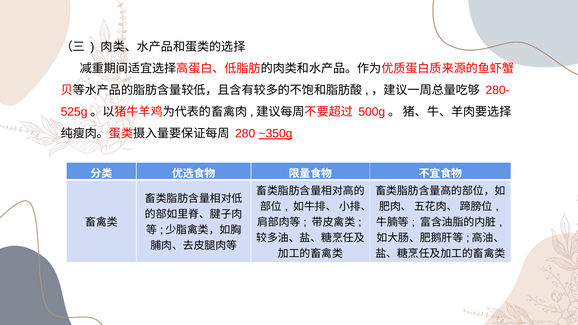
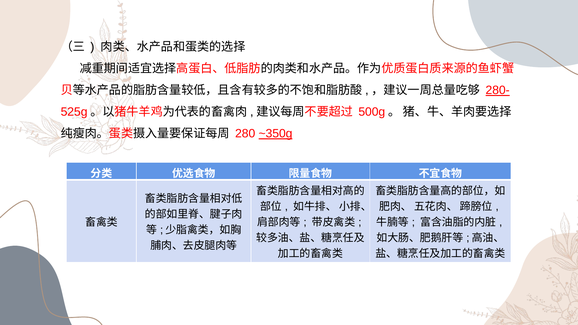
280- underline: none -> present
